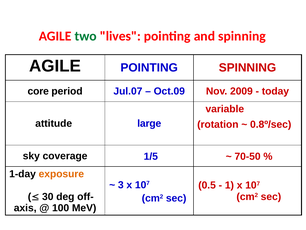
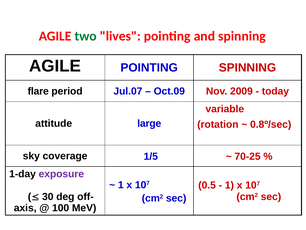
core: core -> flare
70-50: 70-50 -> 70-25
exposure colour: orange -> purple
3 at (121, 185): 3 -> 1
